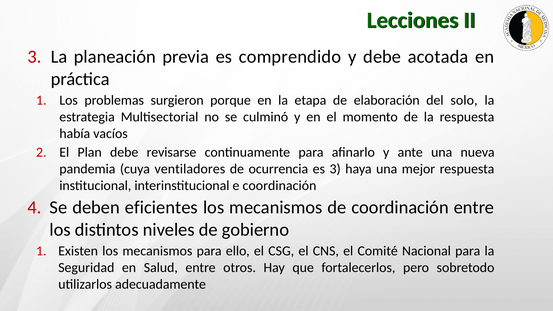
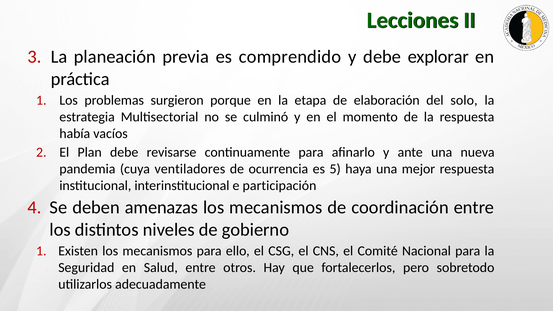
acotada: acotada -> explorar
es 3: 3 -> 5
e coordinación: coordinación -> participación
eficientes: eficientes -> amenazas
